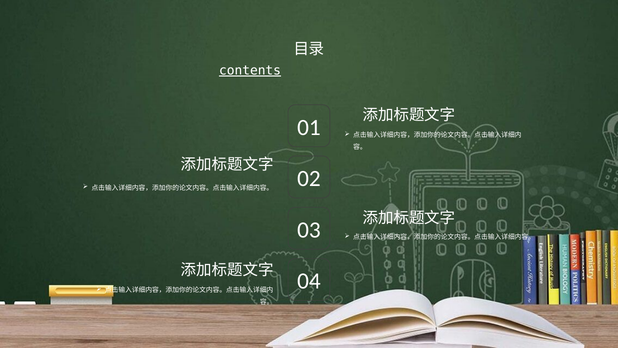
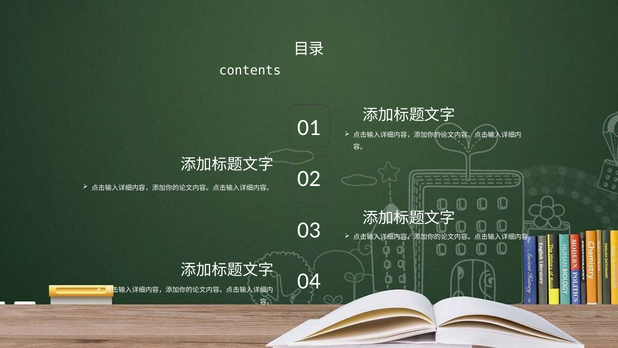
contents underline: present -> none
